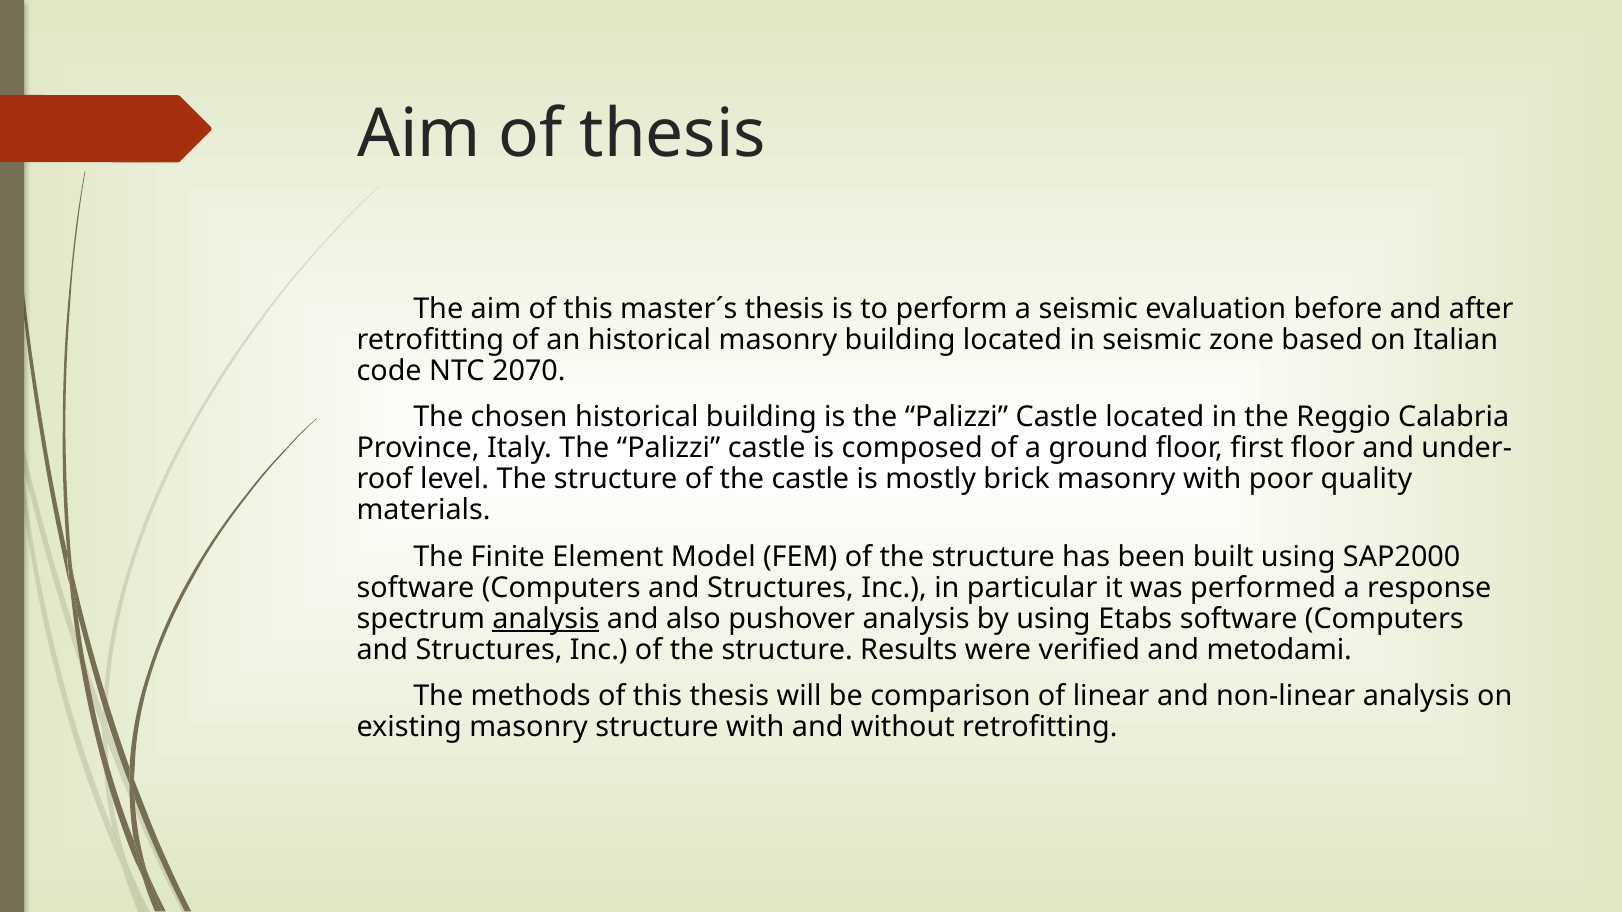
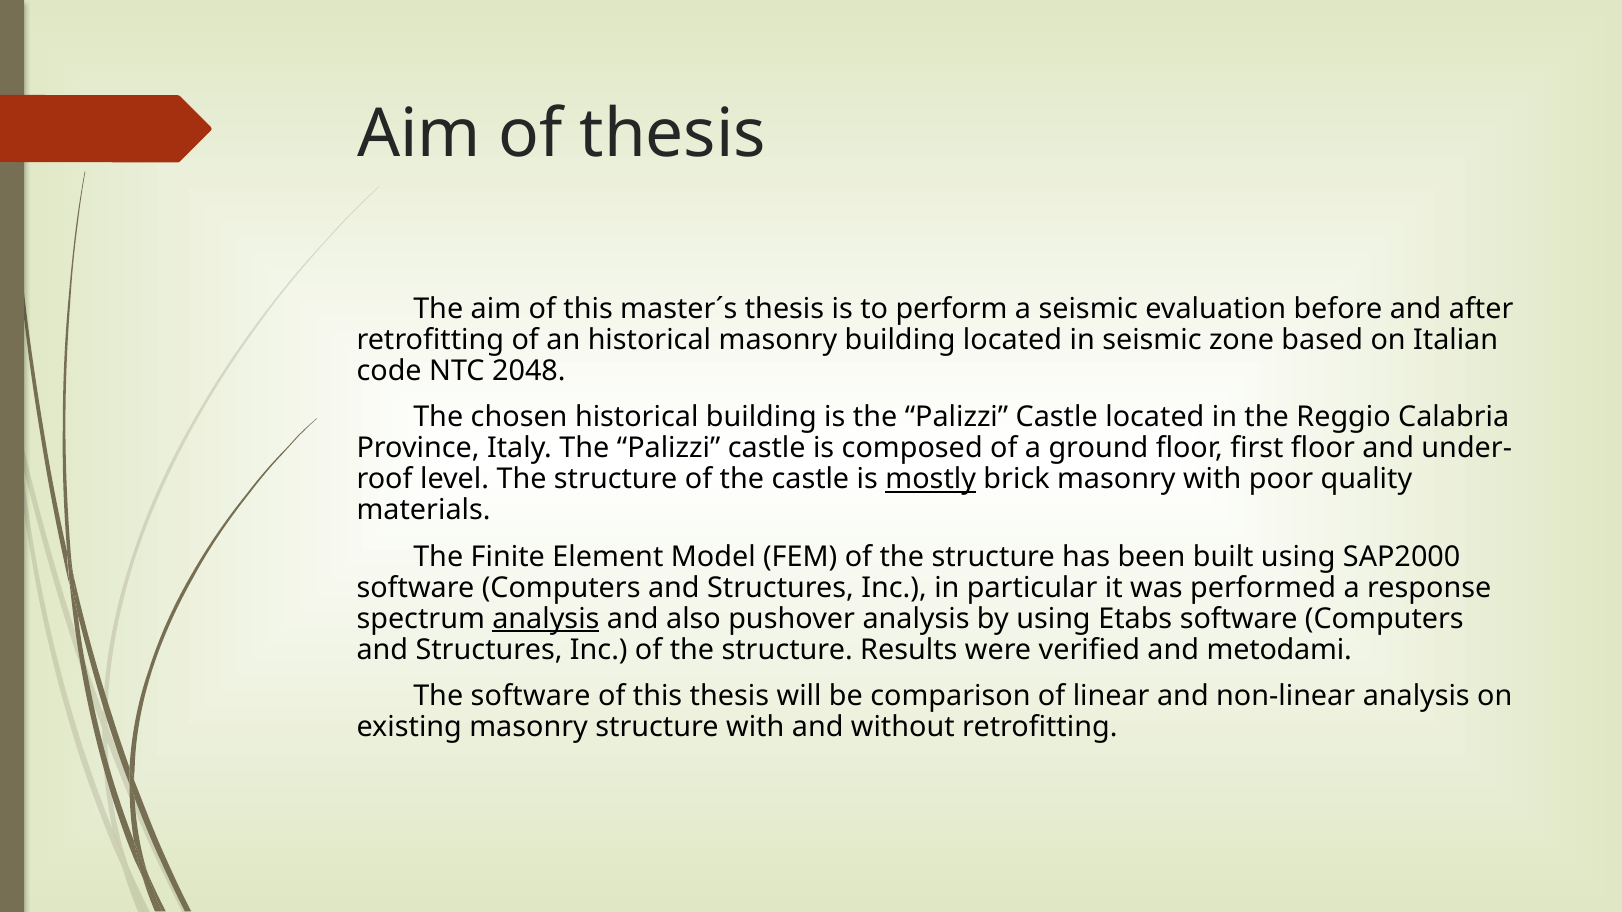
2070: 2070 -> 2048
mostly underline: none -> present
The methods: methods -> software
